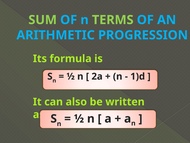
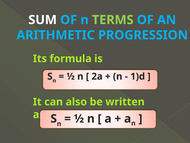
SUM colour: light green -> white
